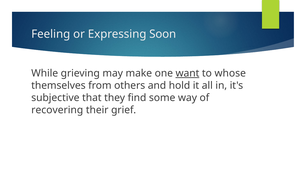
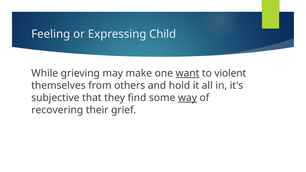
Soon: Soon -> Child
whose: whose -> violent
way underline: none -> present
